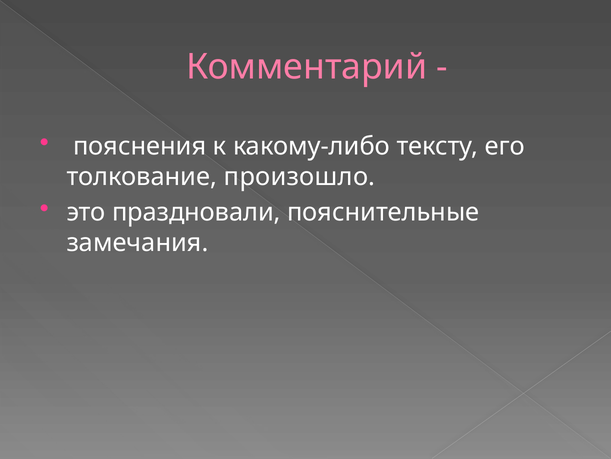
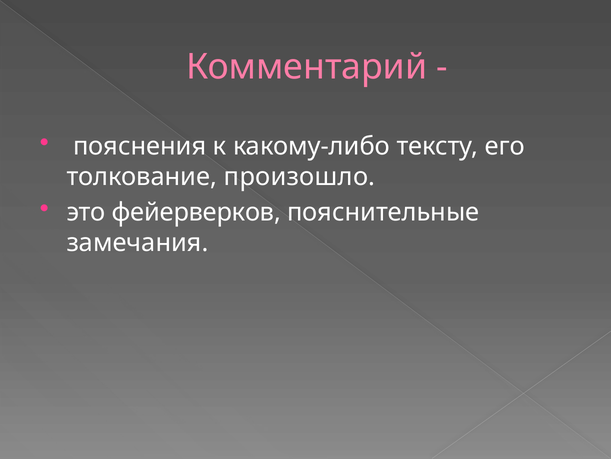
праздновали: праздновали -> фейерверков
